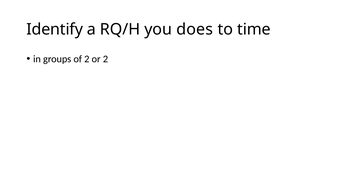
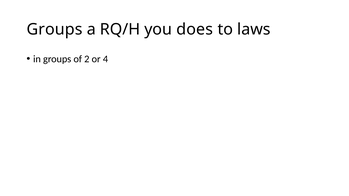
Identify at (55, 29): Identify -> Groups
time: time -> laws
or 2: 2 -> 4
